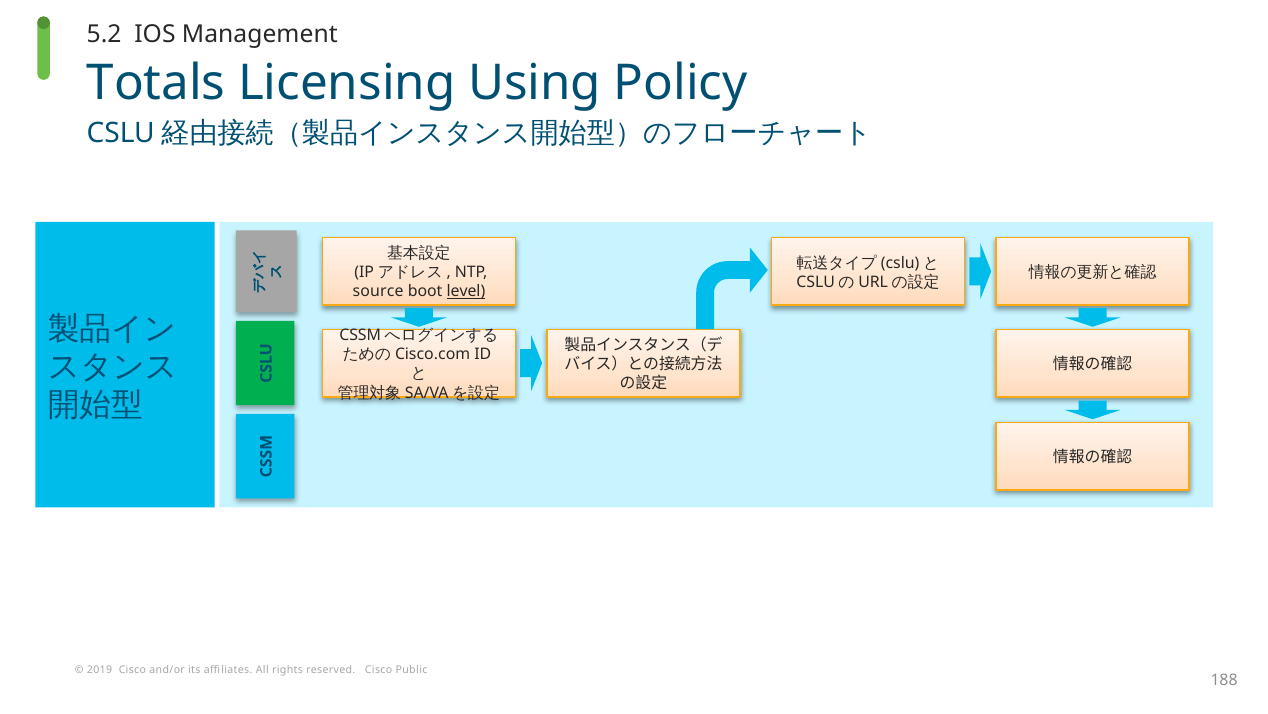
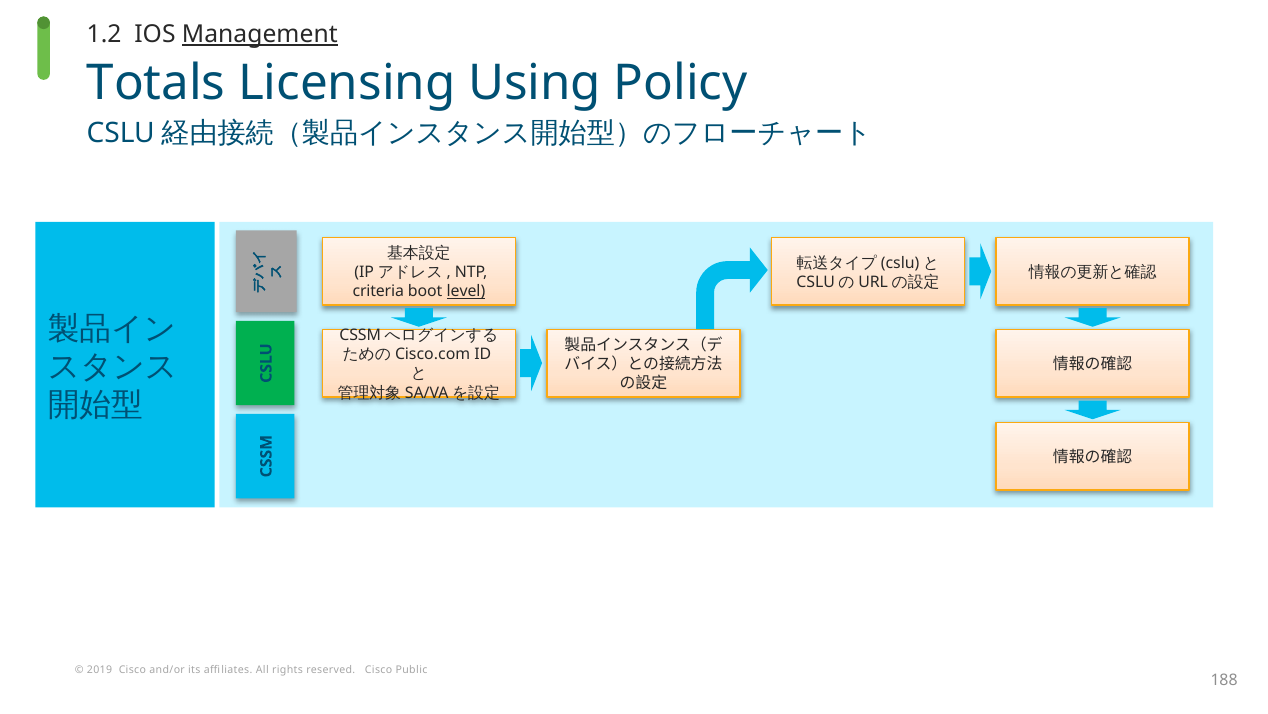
5.2: 5.2 -> 1.2
Management underline: none -> present
source: source -> criteria
